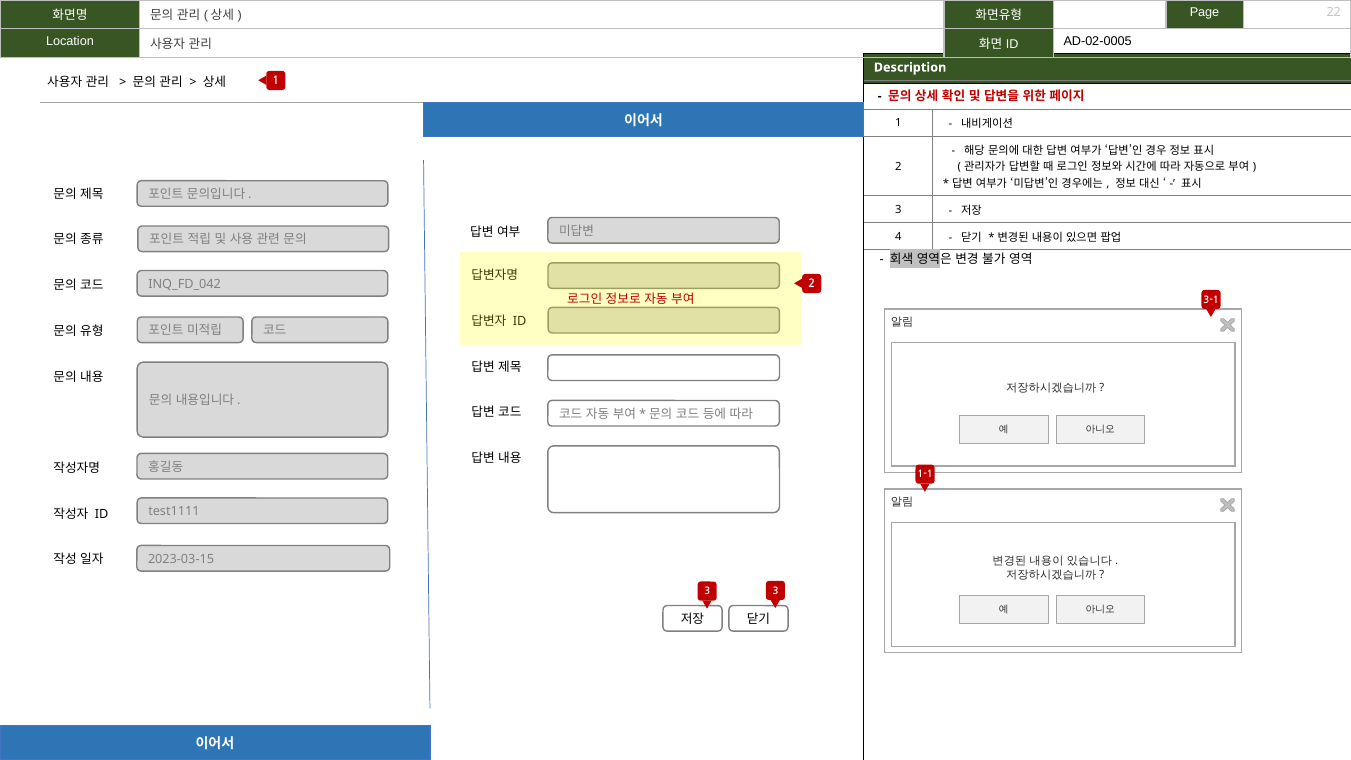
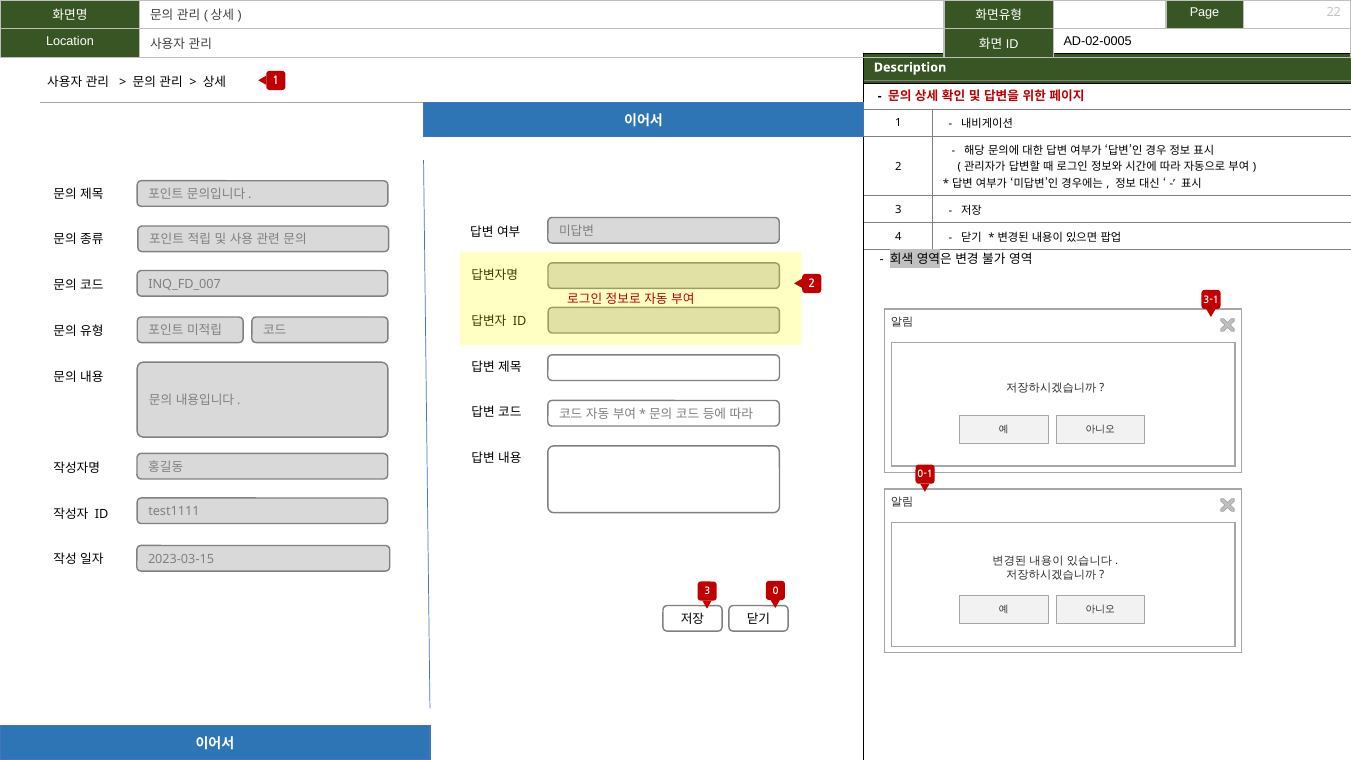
INQ_FD_042: INQ_FD_042 -> INQ_FD_007
1-1: 1-1 -> 0-1
3 3: 3 -> 0
